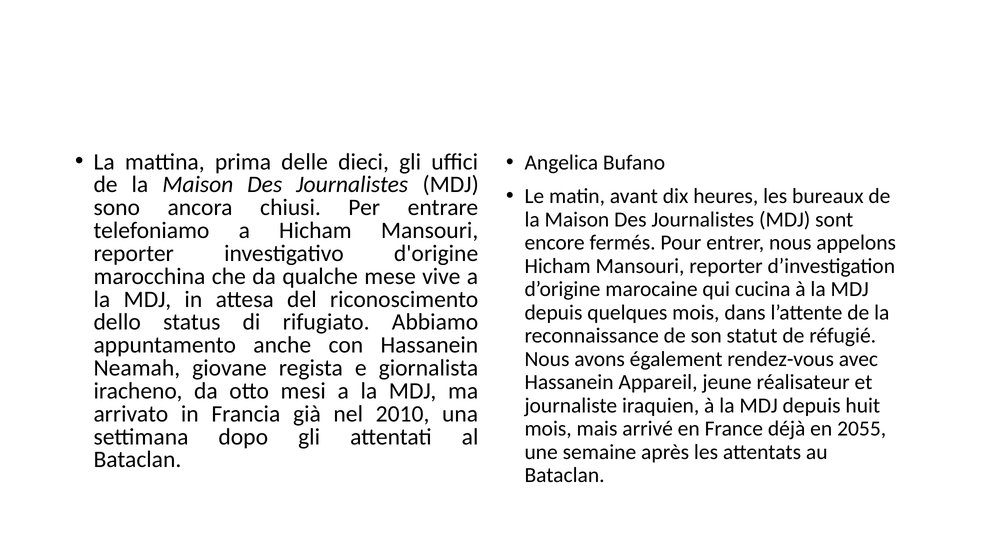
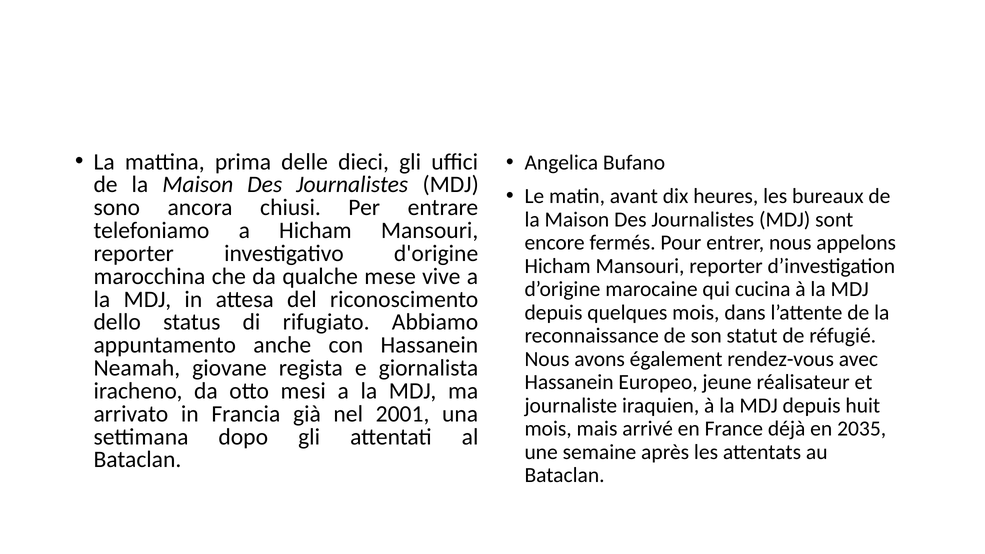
Appareil: Appareil -> Europeo
2010: 2010 -> 2001
2055: 2055 -> 2035
